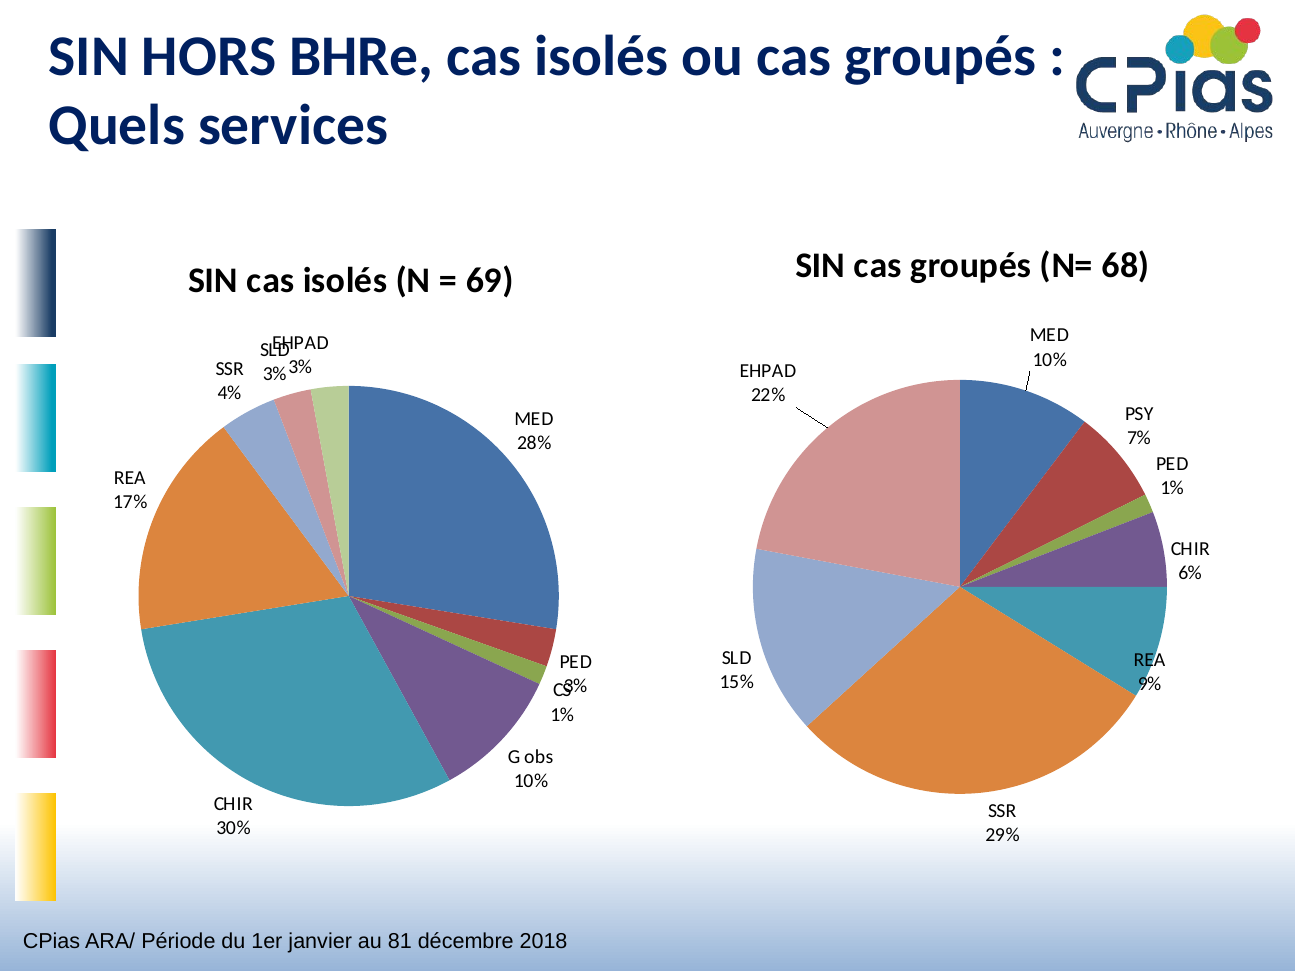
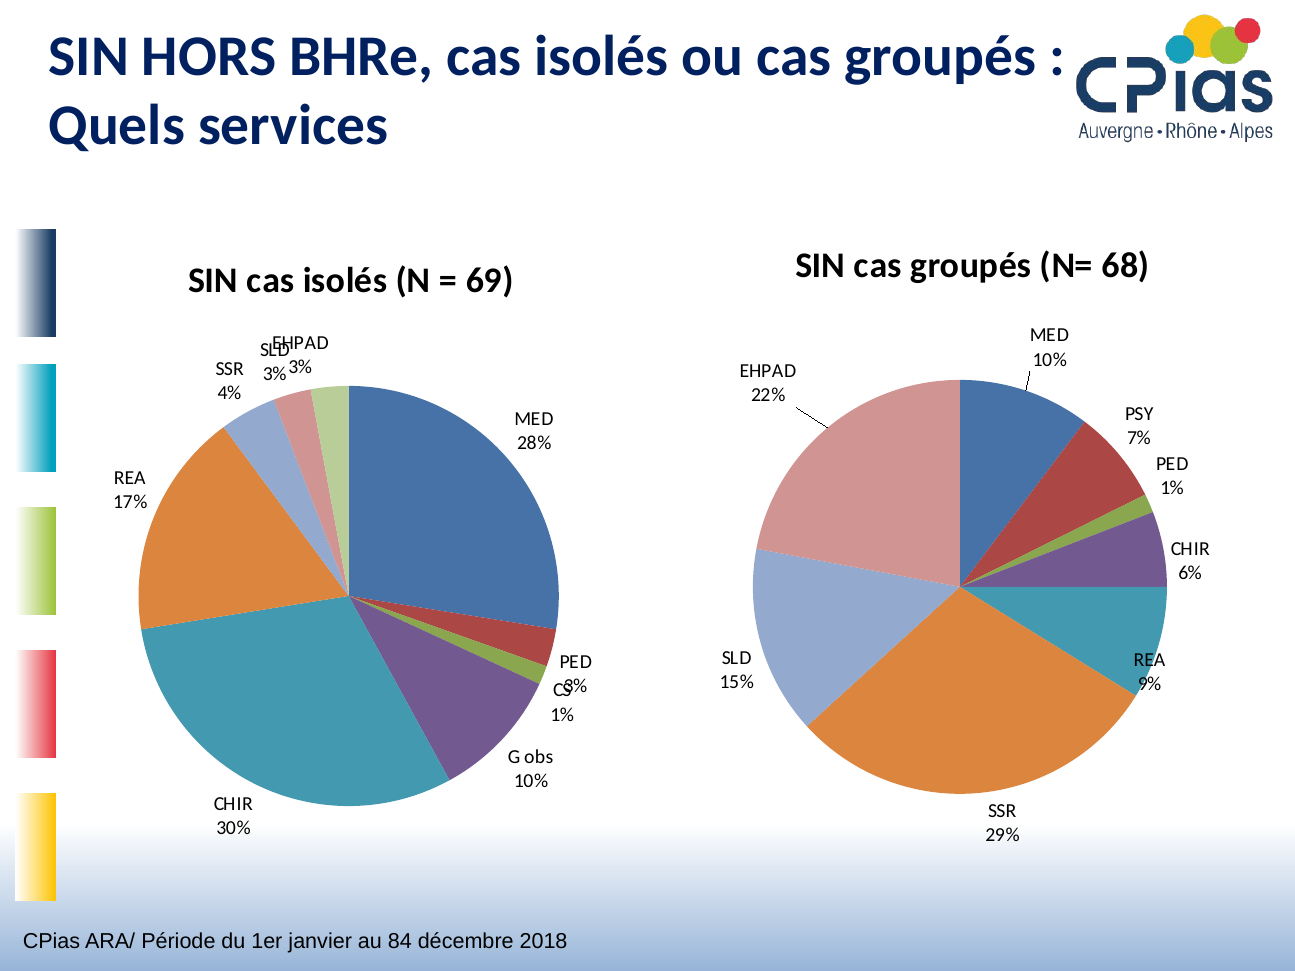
81: 81 -> 84
